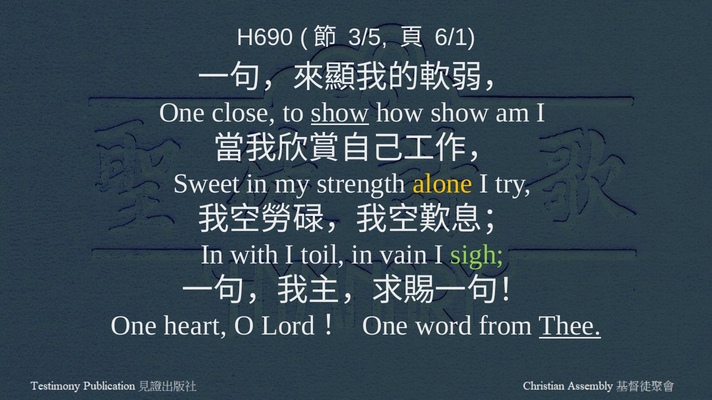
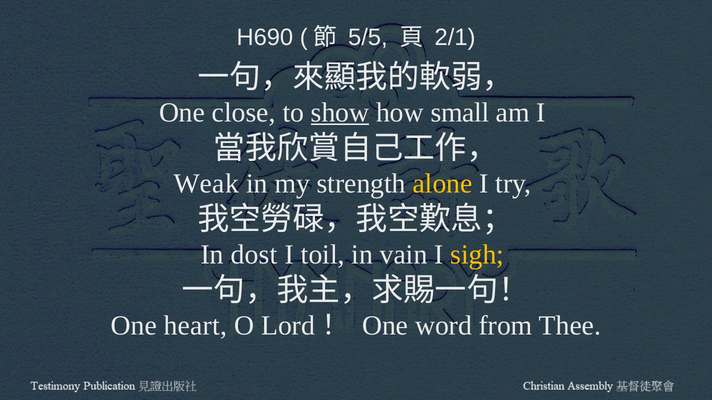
3/5: 3/5 -> 5/5
6/1: 6/1 -> 2/1
how show: show -> small
Sweet: Sweet -> Weak
with: with -> dost
sigh colour: light green -> yellow
Thee underline: present -> none
